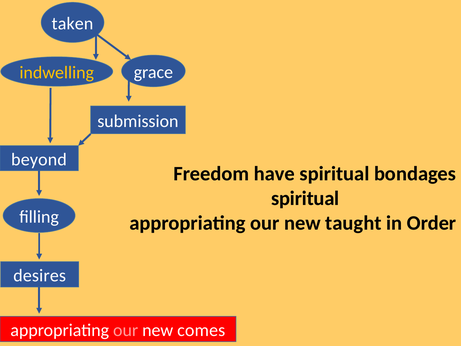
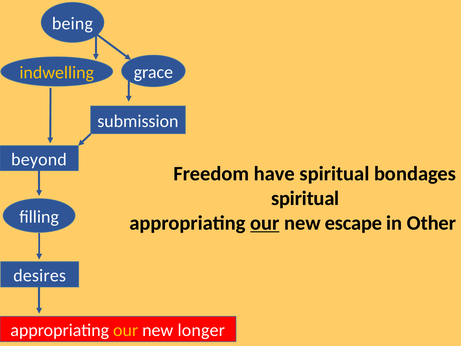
taken: taken -> being
our at (265, 223) underline: none -> present
taught: taught -> escape
Order: Order -> Other
our at (126, 330) colour: pink -> yellow
comes: comes -> longer
